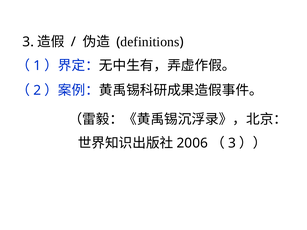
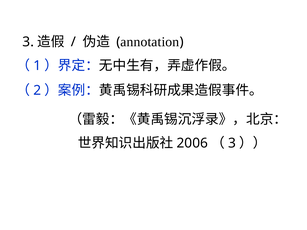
definitions: definitions -> annotation
